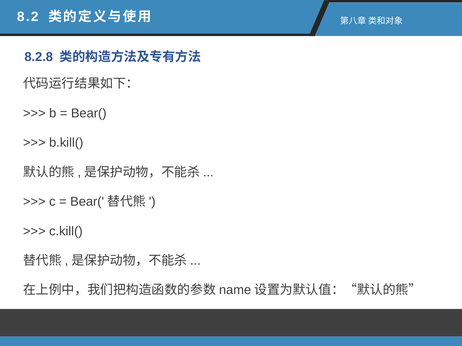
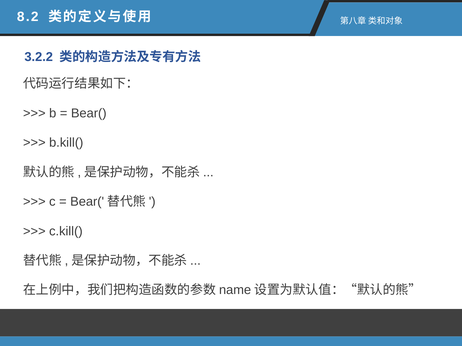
8.2.8: 8.2.8 -> 3.2.2
